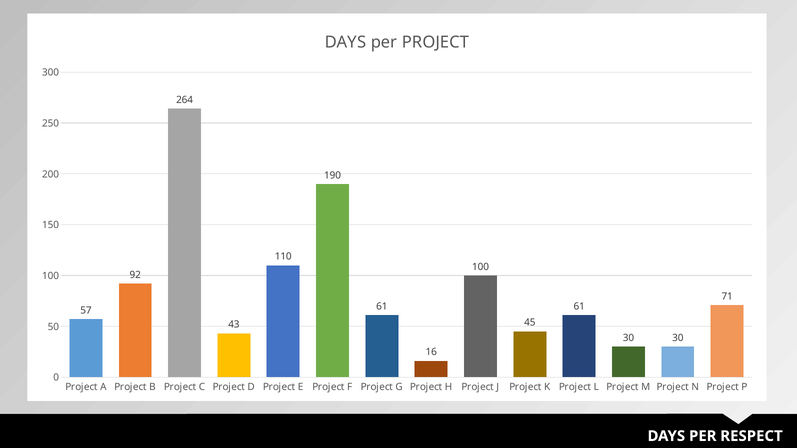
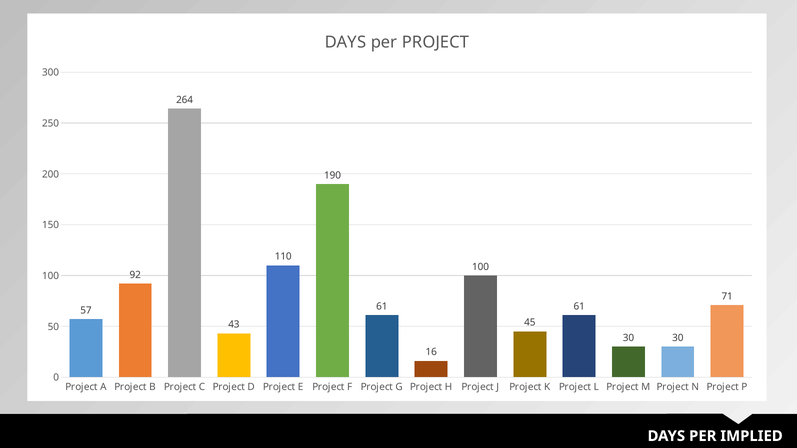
RESPECT: RESPECT -> IMPLIED
